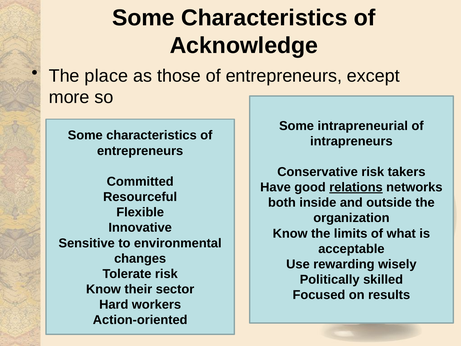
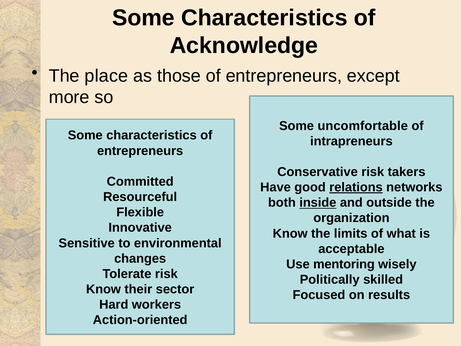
intrapreneurial: intrapreneurial -> uncomfortable
inside underline: none -> present
rewarding: rewarding -> mentoring
